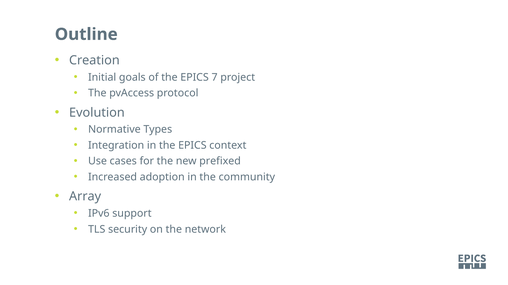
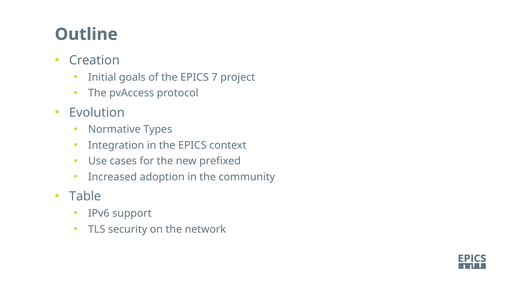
Array: Array -> Table
